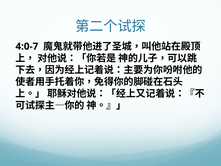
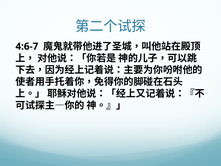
4:0-7: 4:0-7 -> 4:6-7
